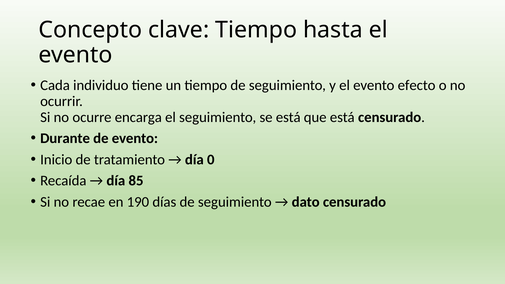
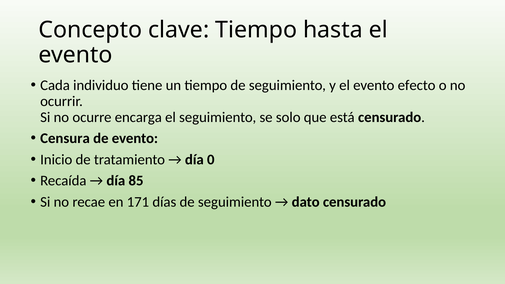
se está: está -> solo
Durante: Durante -> Censura
190: 190 -> 171
